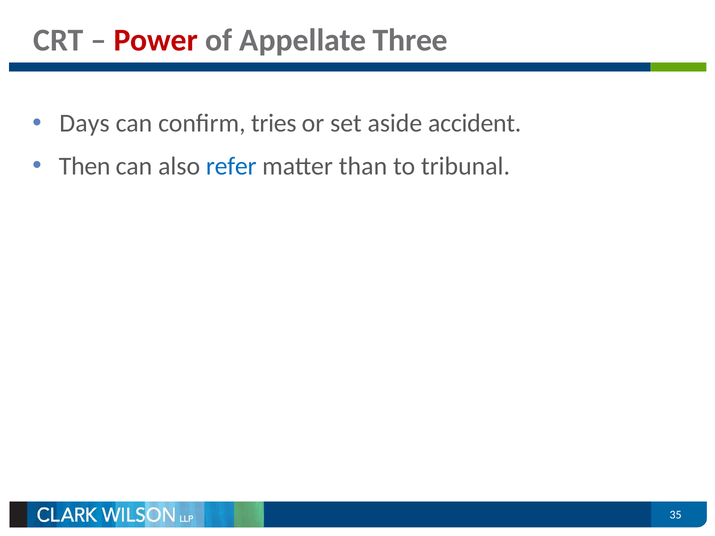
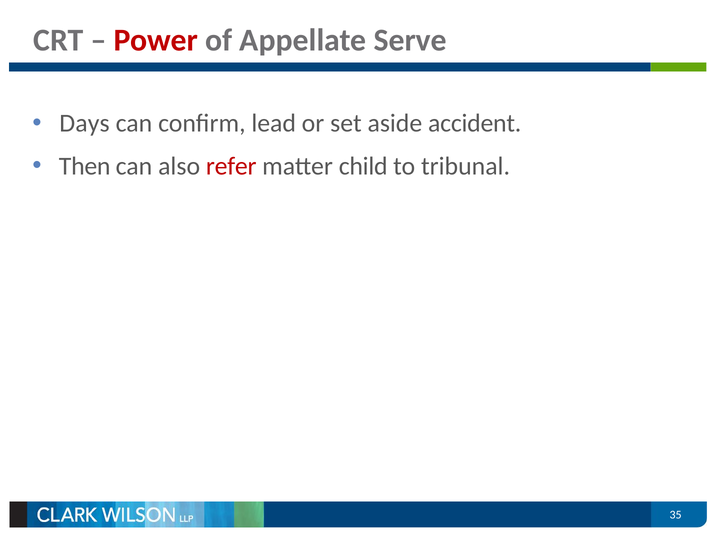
Three: Three -> Serve
tries: tries -> lead
refer colour: blue -> red
than: than -> child
